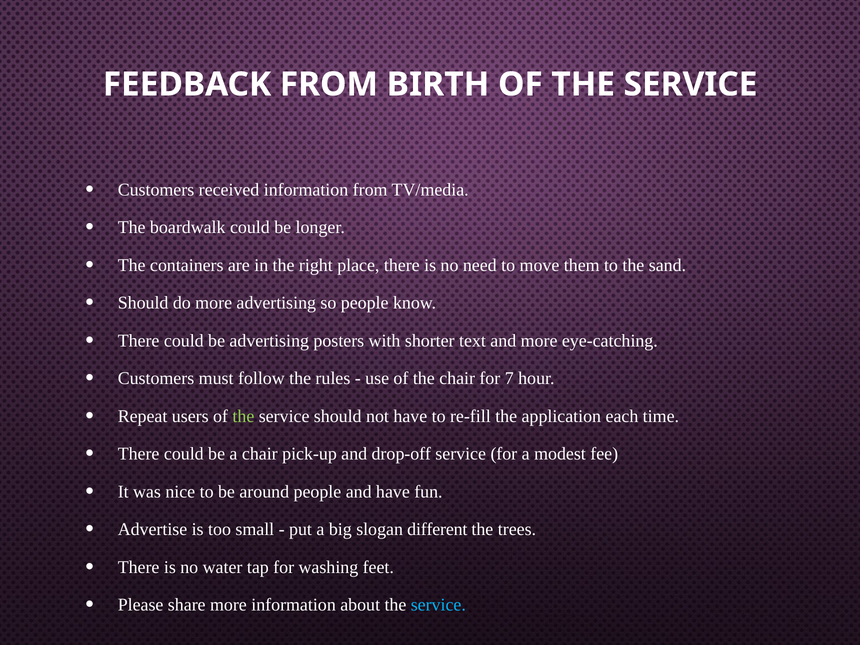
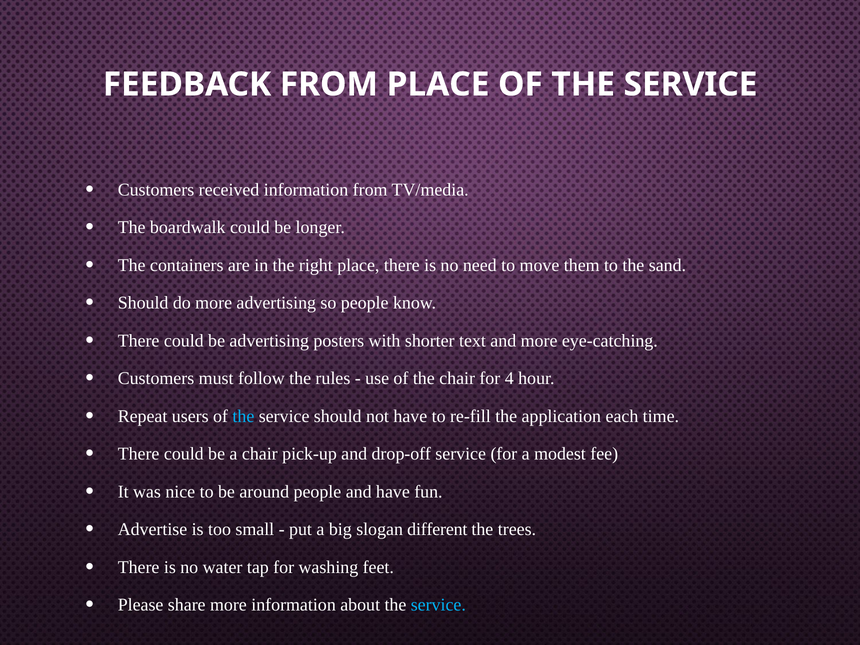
FROM BIRTH: BIRTH -> PLACE
7: 7 -> 4
the at (243, 416) colour: light green -> light blue
